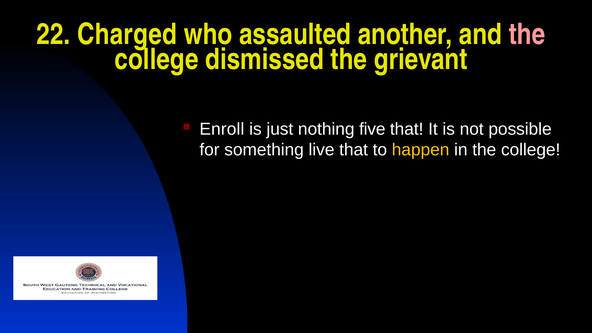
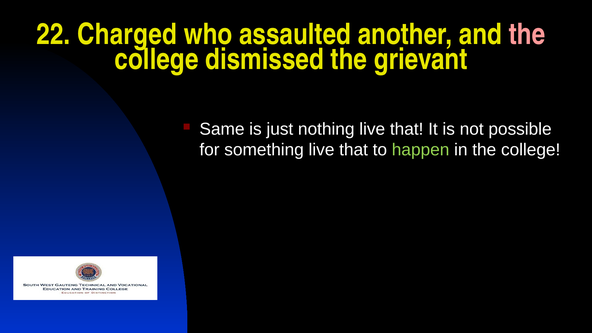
Enroll: Enroll -> Same
nothing five: five -> live
happen colour: yellow -> light green
